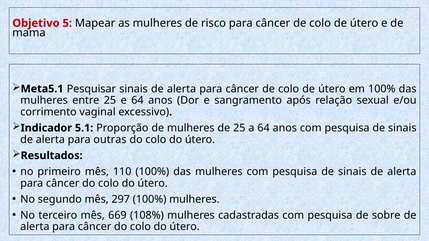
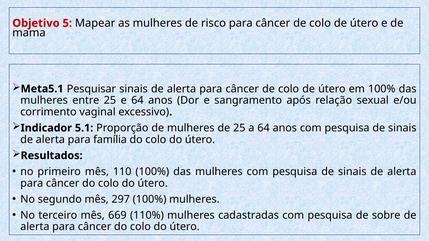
outras: outras -> família
108%: 108% -> 110%
